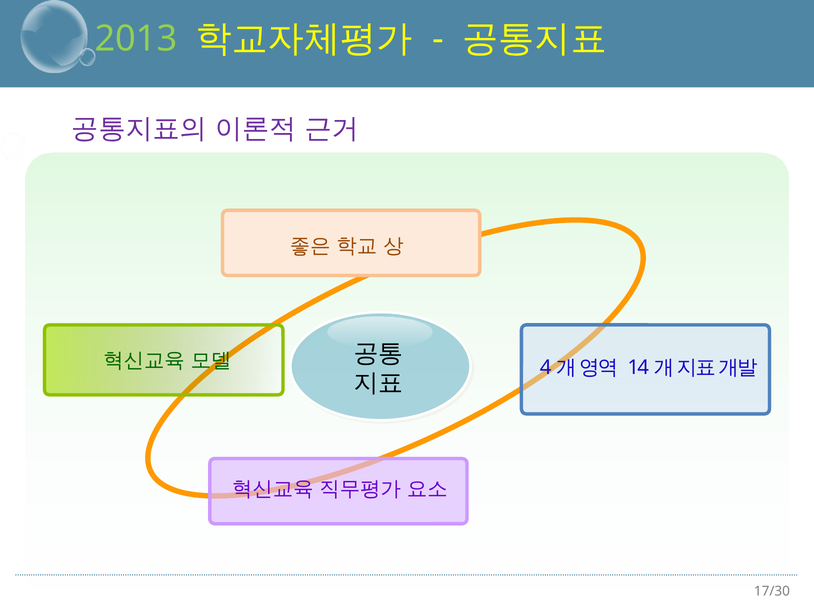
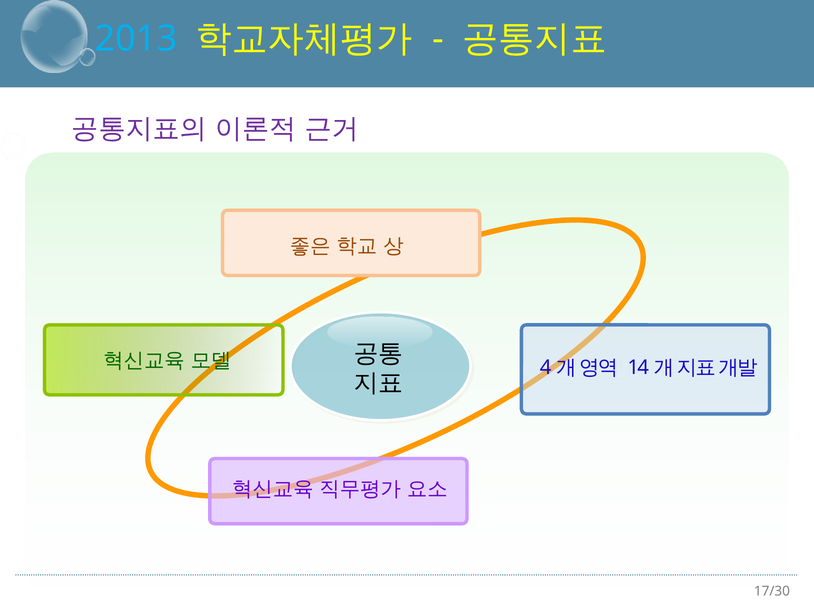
2013 at (136, 39) colour: light green -> light blue
